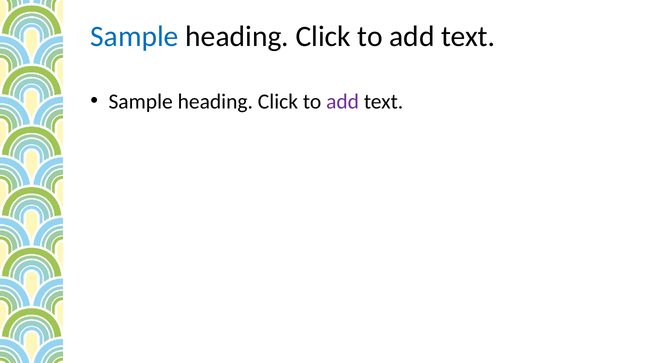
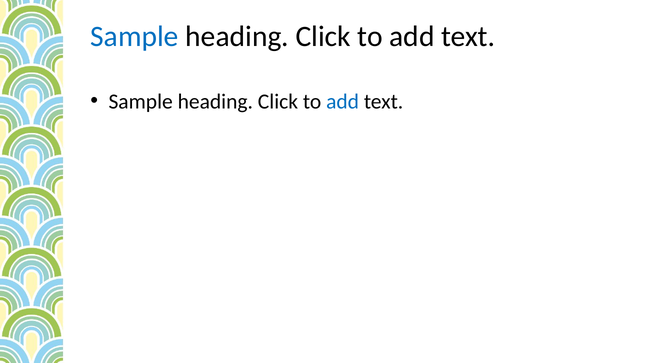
add at (343, 101) colour: purple -> blue
